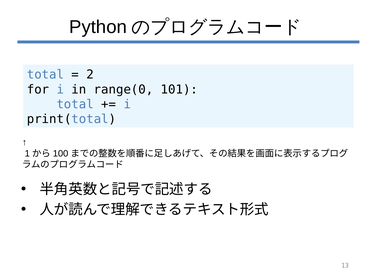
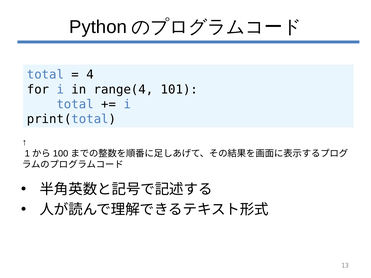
2: 2 -> 4
range(0: range(0 -> range(4
